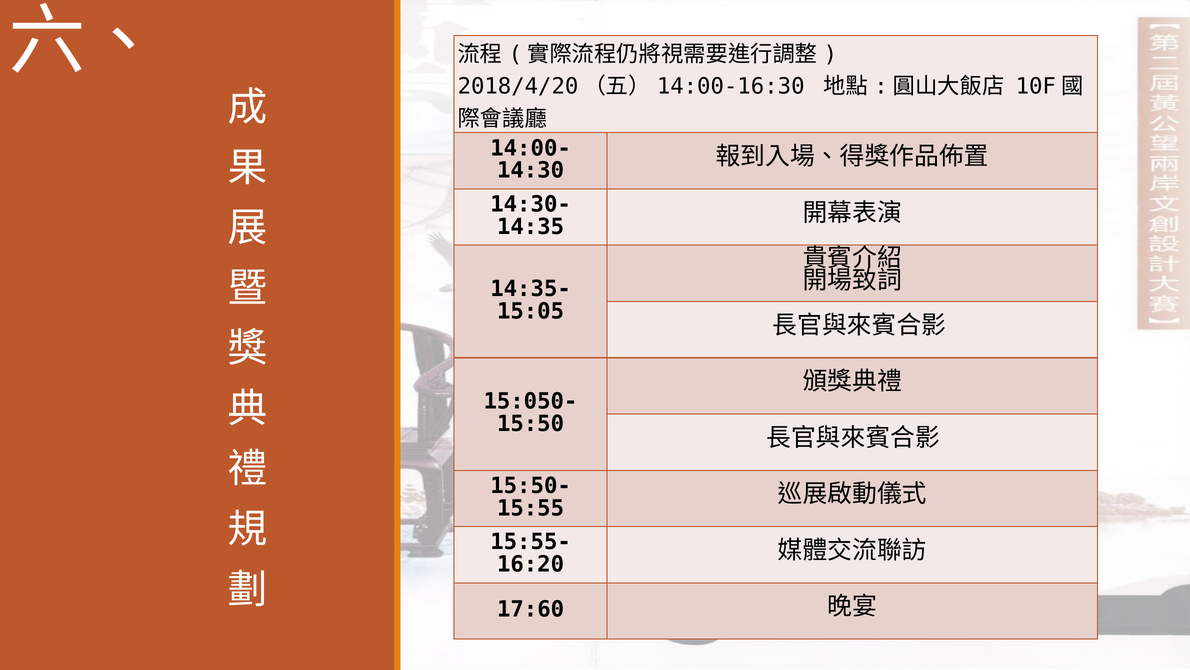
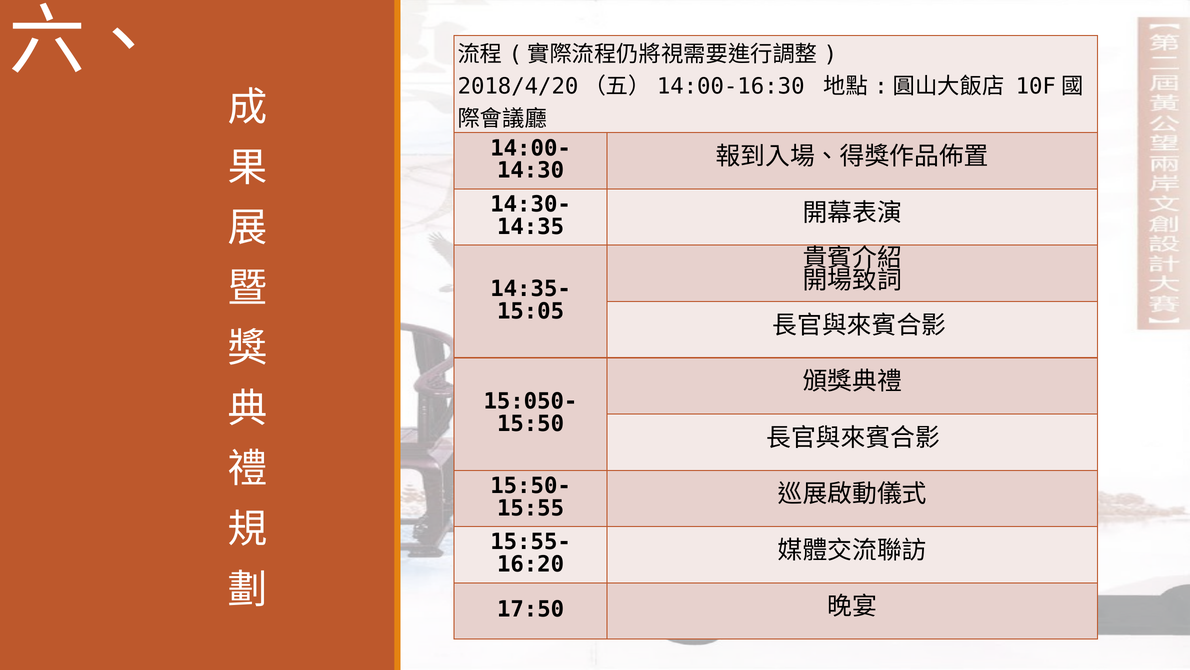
17:60: 17:60 -> 17:50
